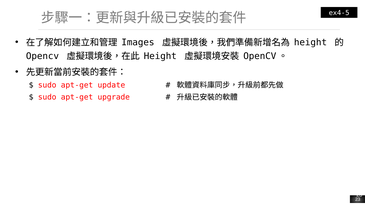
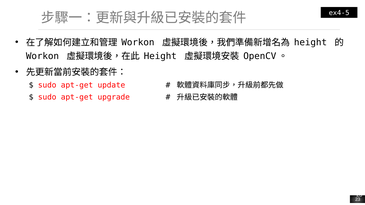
Images at (138, 43): Images -> Workon
Opencv at (42, 56): Opencv -> Workon
